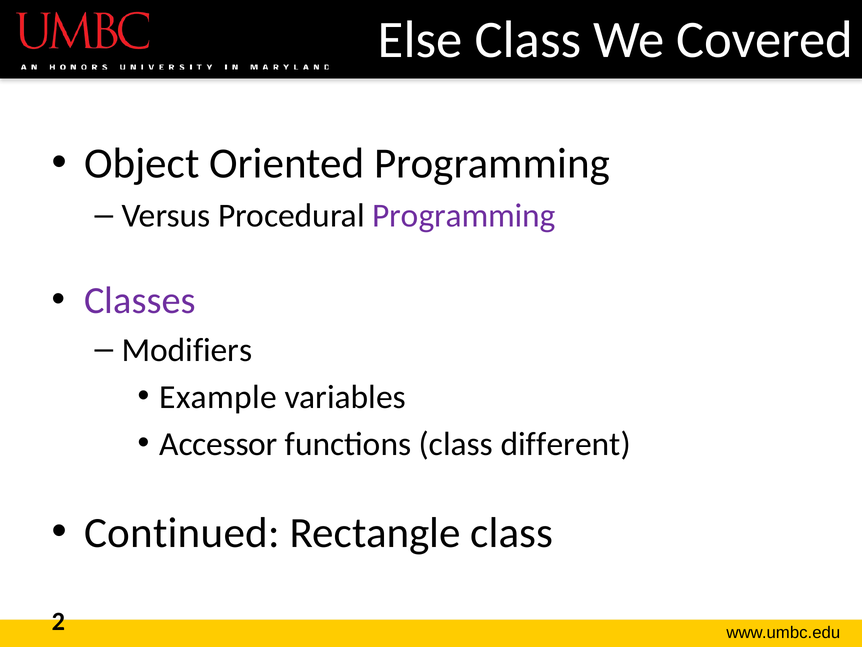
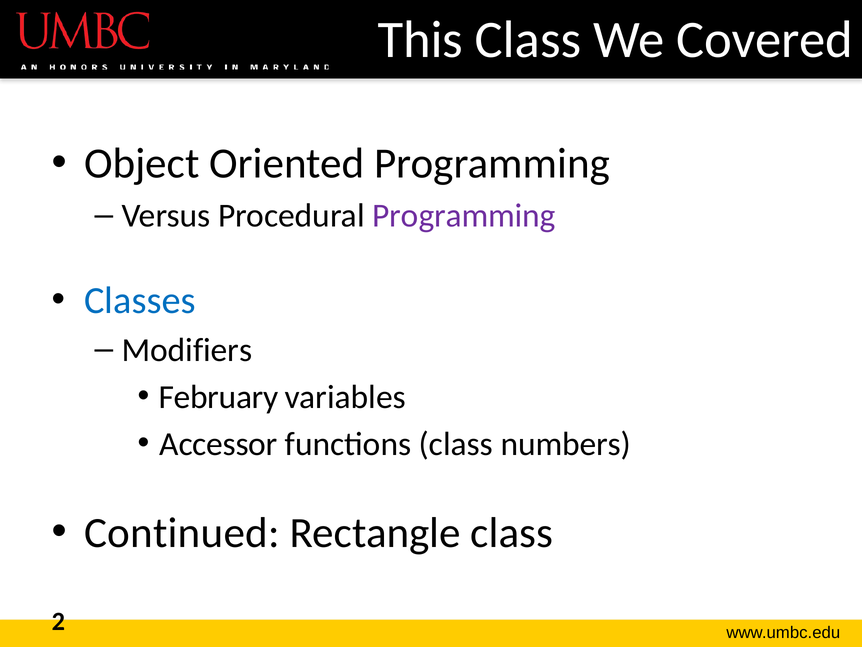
Else: Else -> This
Classes colour: purple -> blue
Example: Example -> February
different: different -> numbers
